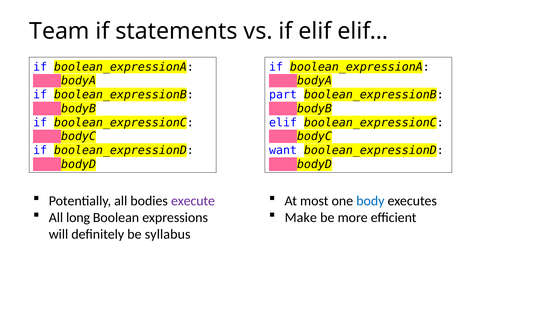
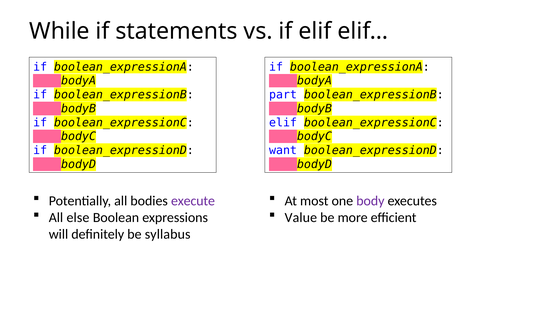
Team: Team -> While
body colour: blue -> purple
Make: Make -> Value
long: long -> else
